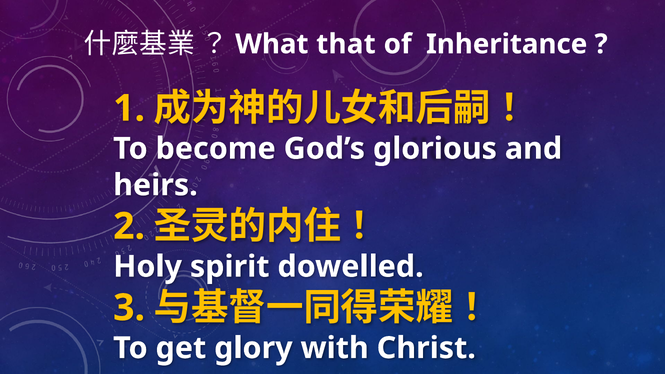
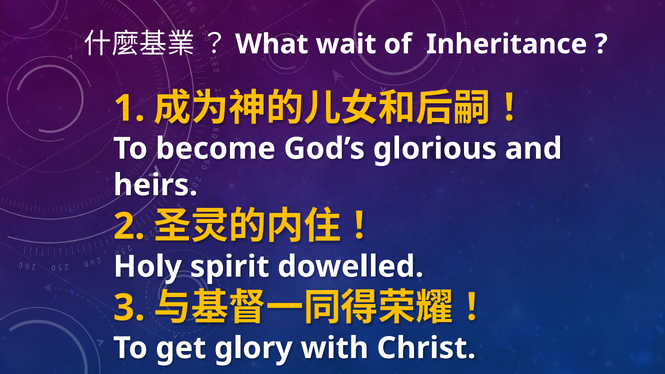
that: that -> wait
